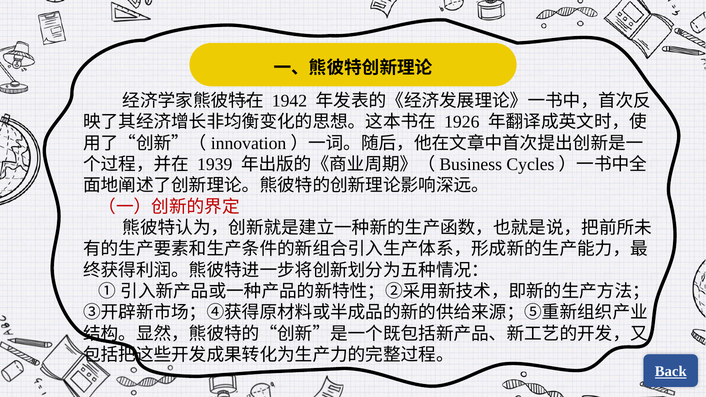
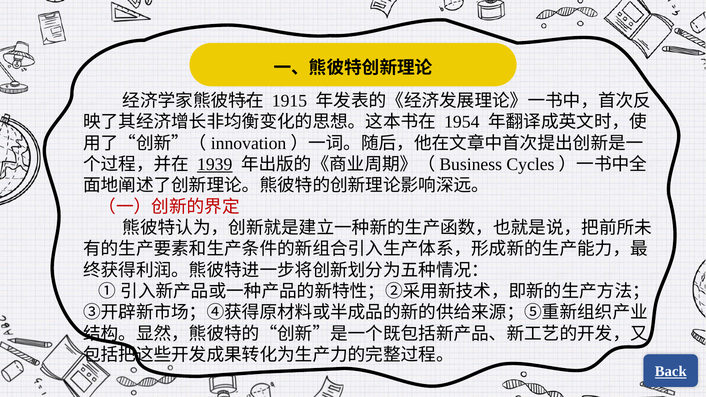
1942: 1942 -> 1915
1926: 1926 -> 1954
1939 underline: none -> present
